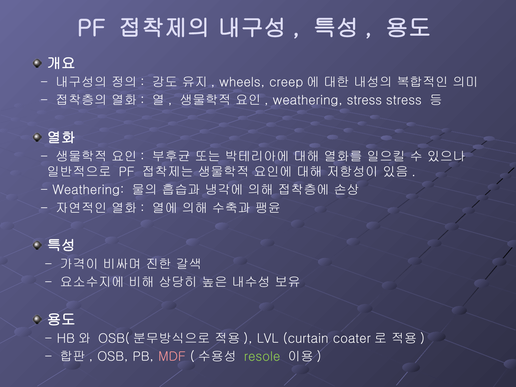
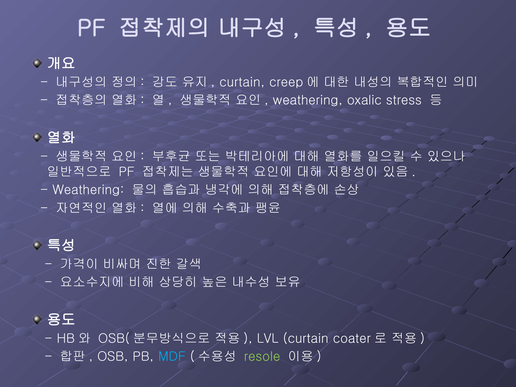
wheels at (242, 82): wheels -> curtain
weathering stress: stress -> oxalic
MDF colour: pink -> light blue
